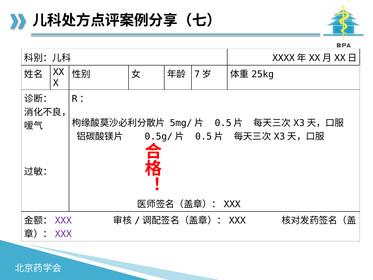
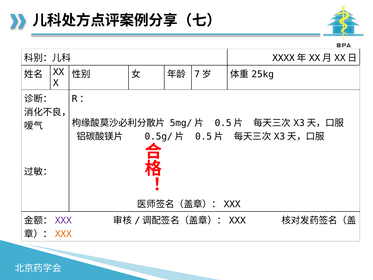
XXX at (63, 234) colour: purple -> orange
